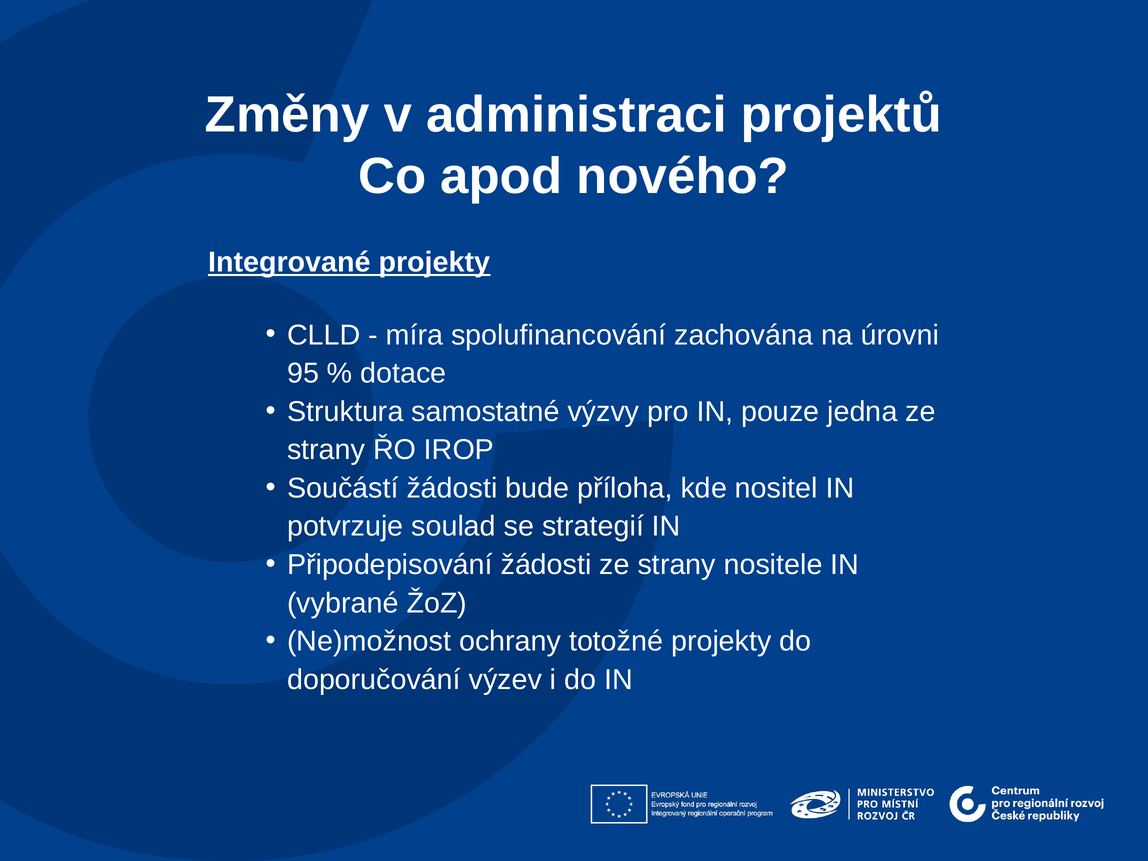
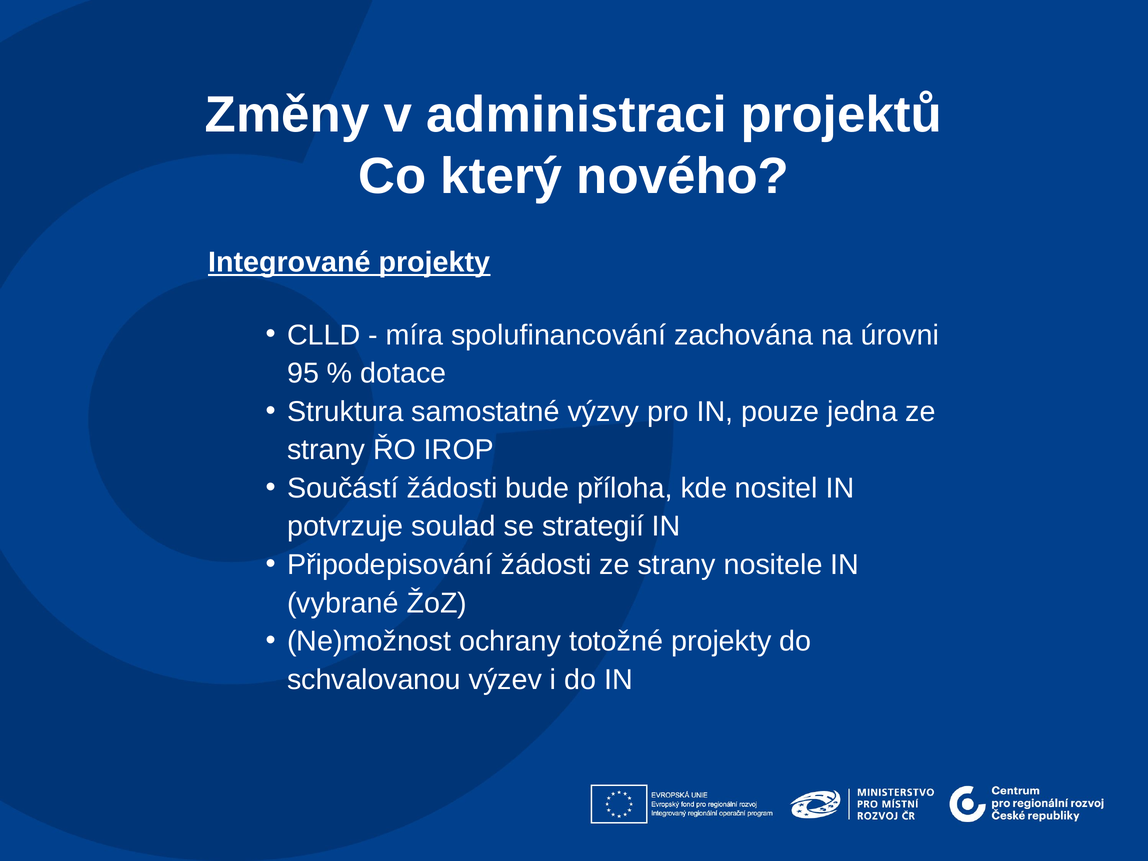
apod: apod -> který
doporučování: doporučování -> schvalovanou
